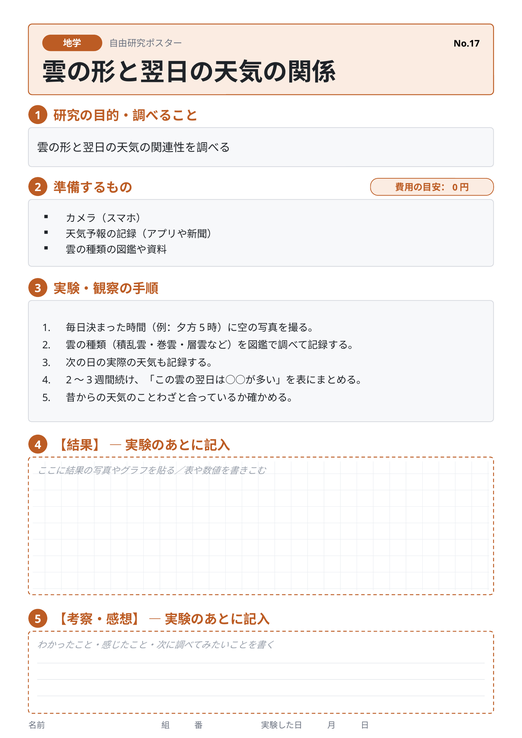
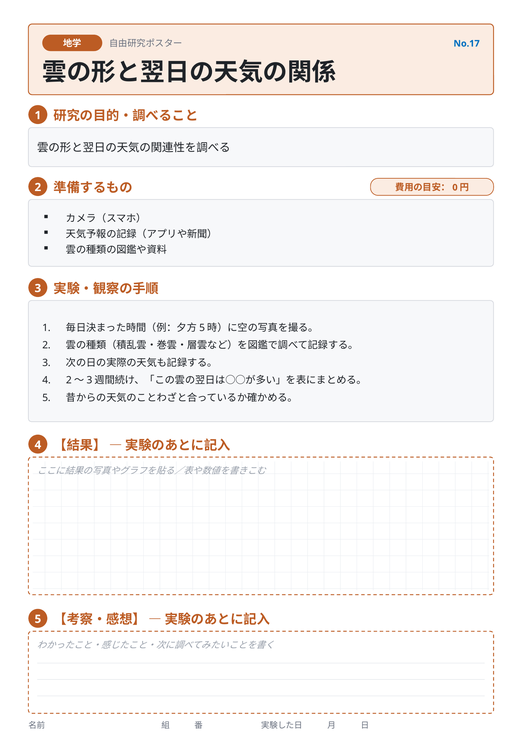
No.17 colour: black -> blue
